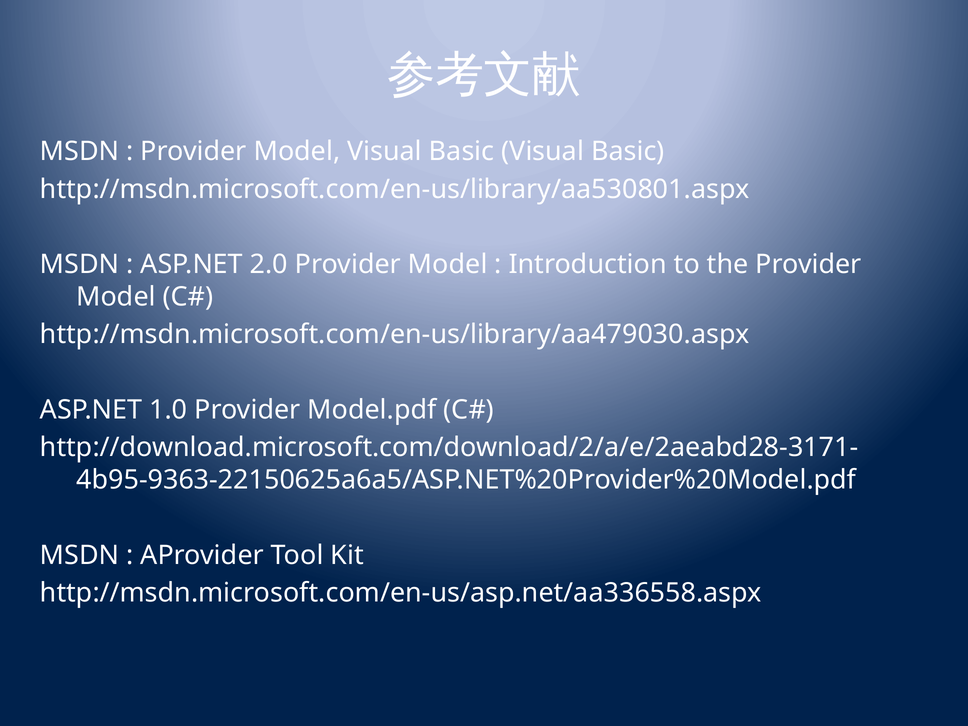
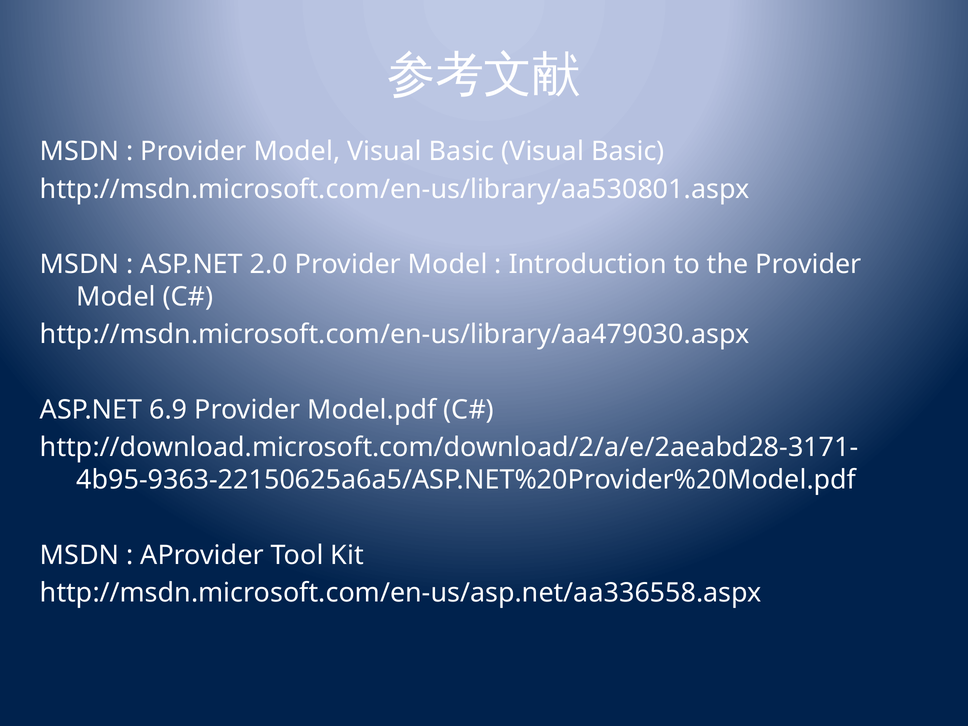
1.0: 1.0 -> 6.9
